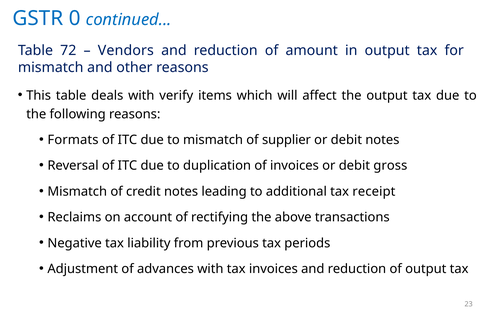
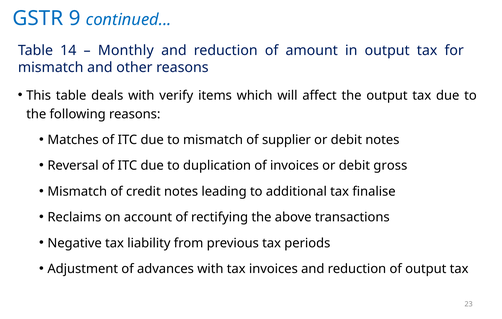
0: 0 -> 9
72: 72 -> 14
Vendors: Vendors -> Monthly
Formats: Formats -> Matches
receipt: receipt -> finalise
